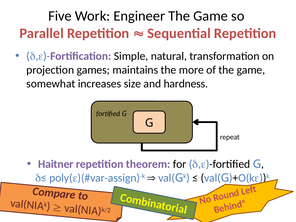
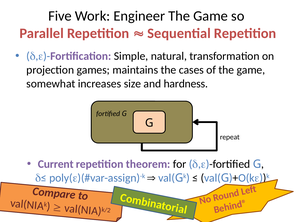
more: more -> cases
Haitner: Haitner -> Current
